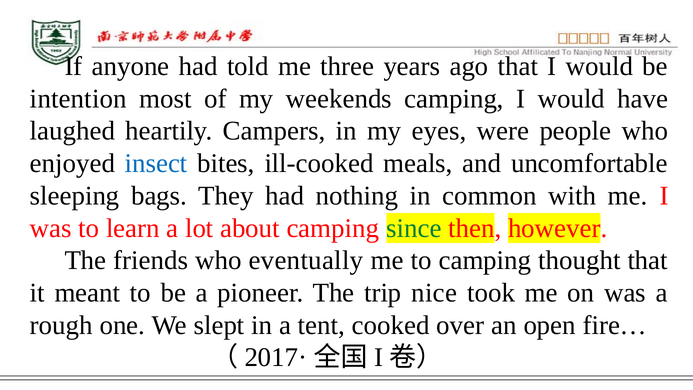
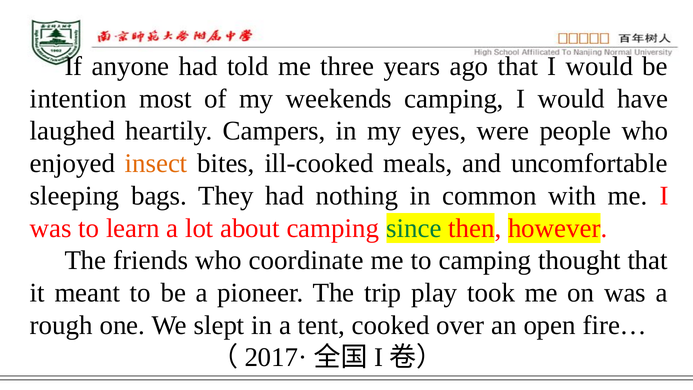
insect colour: blue -> orange
eventually: eventually -> coordinate
nice: nice -> play
